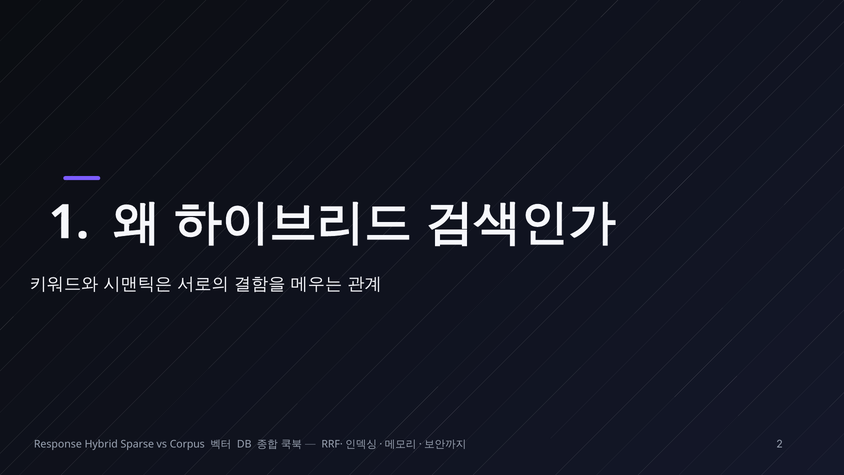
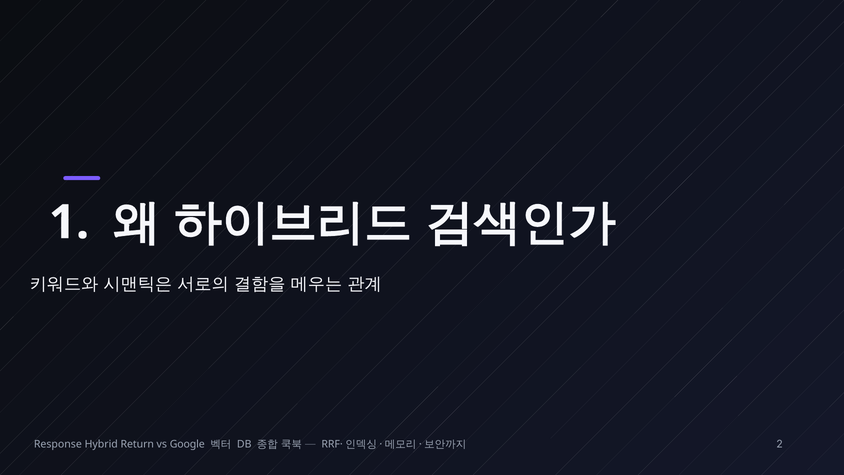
Sparse: Sparse -> Return
Corpus: Corpus -> Google
